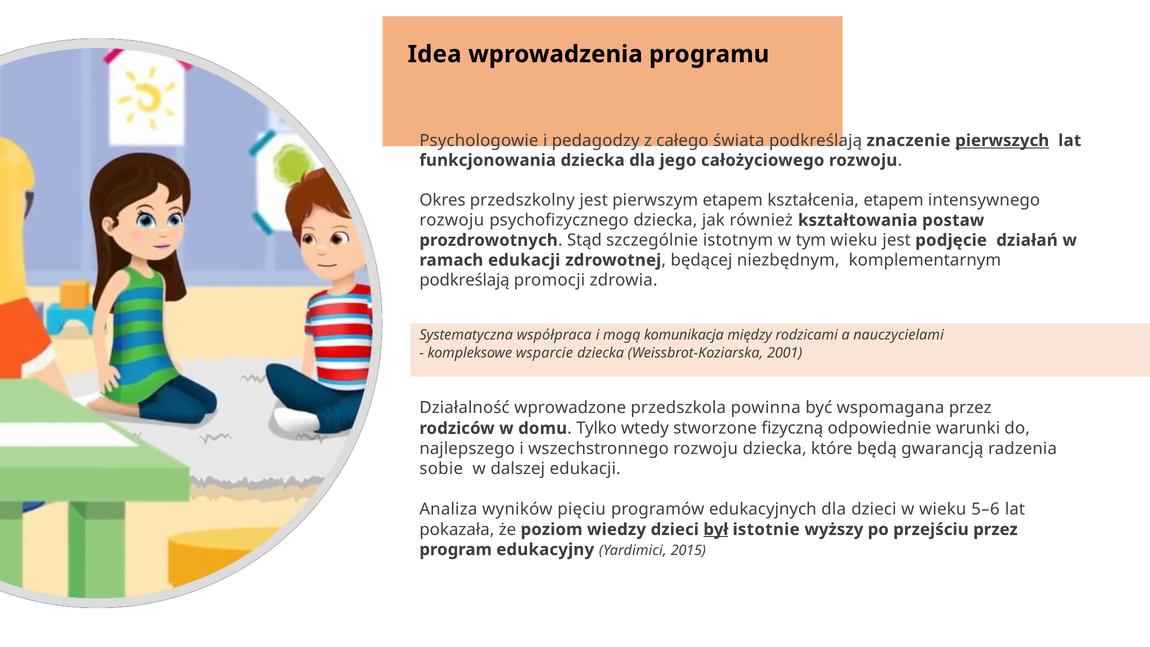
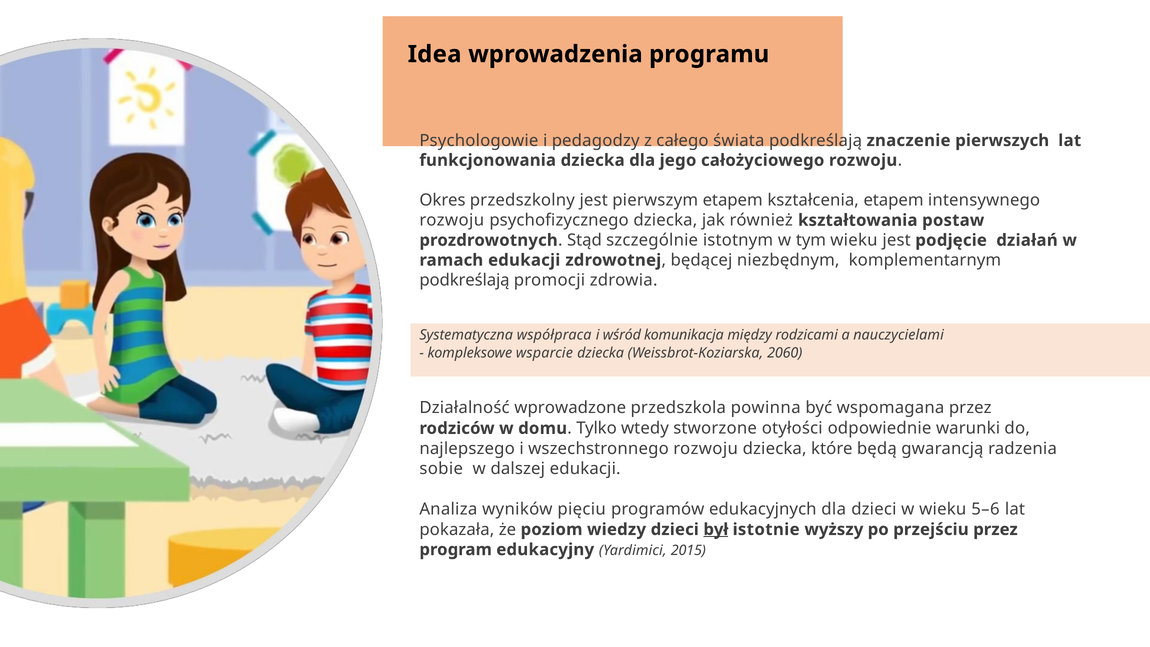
pierwszych underline: present -> none
mogą: mogą -> wśród
2001: 2001 -> 2060
fizyczną: fizyczną -> otyłości
